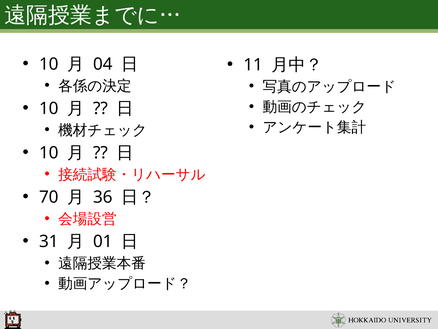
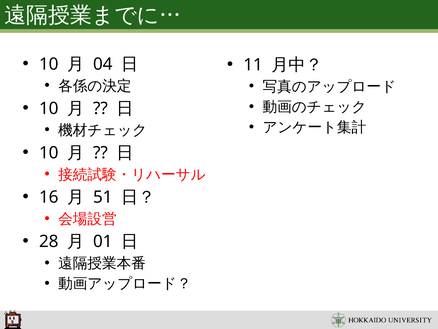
70: 70 -> 16
36: 36 -> 51
31: 31 -> 28
